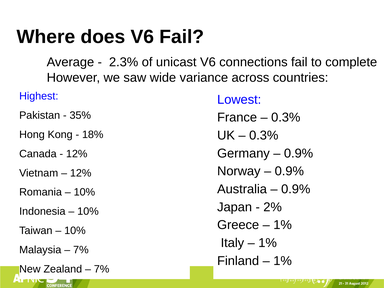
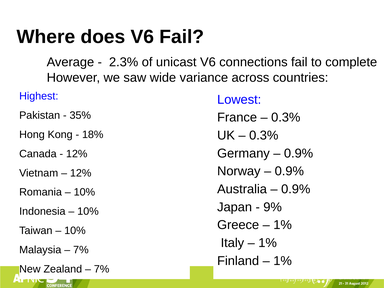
2%: 2% -> 9%
